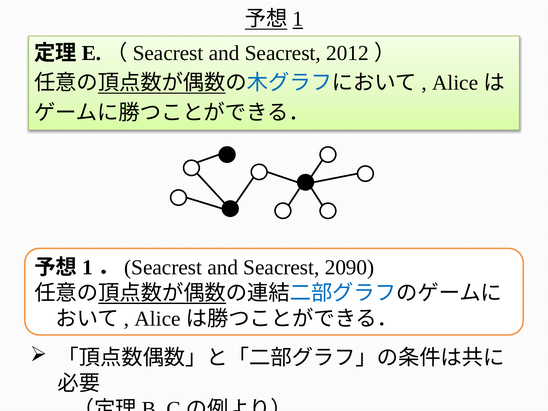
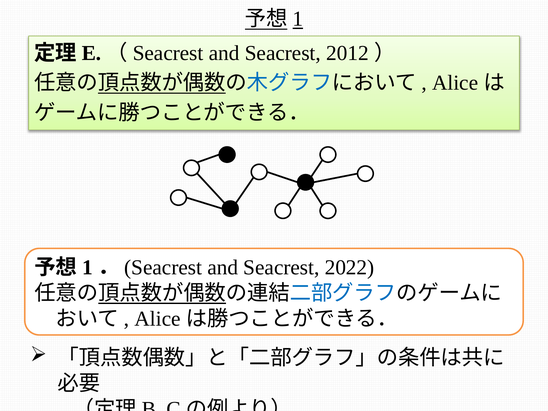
2090: 2090 -> 2022
